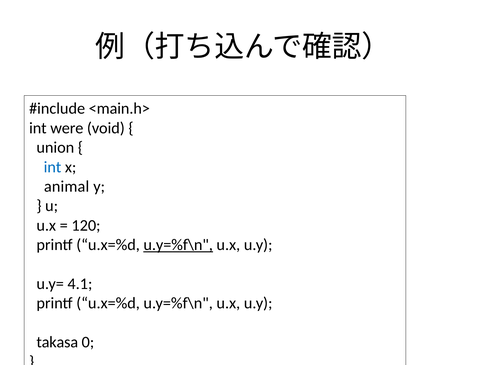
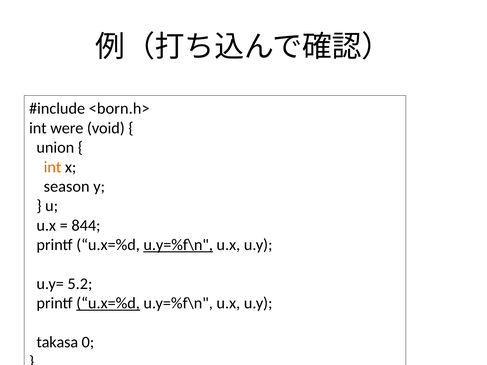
<main.h>: <main.h> -> <born.h>
int at (53, 167) colour: blue -> orange
animal: animal -> season
120: 120 -> 844
4.1: 4.1 -> 5.2
u.x=%d at (108, 303) underline: none -> present
